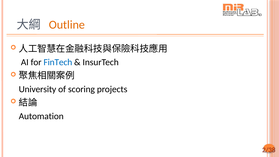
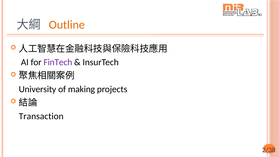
FinTech colour: blue -> purple
scoring: scoring -> making
Automation: Automation -> Transaction
